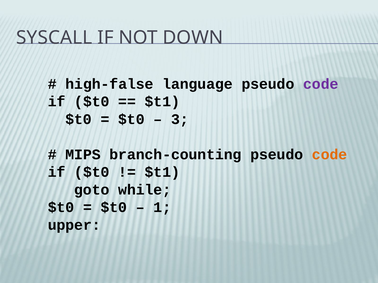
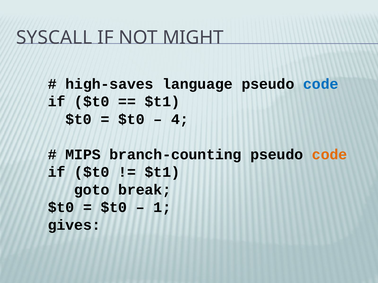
DOWN: DOWN -> MIGHT
high-false: high-false -> high-saves
code at (321, 84) colour: purple -> blue
3: 3 -> 4
while: while -> break
upper: upper -> gives
